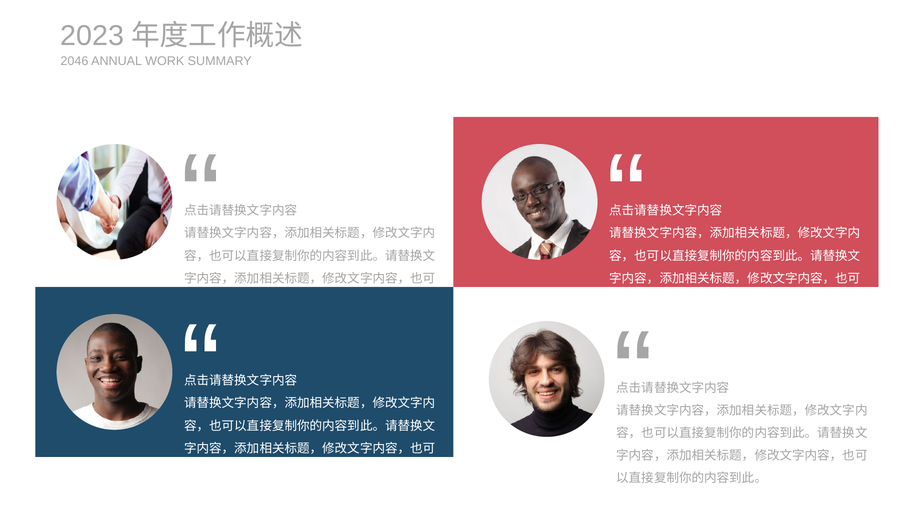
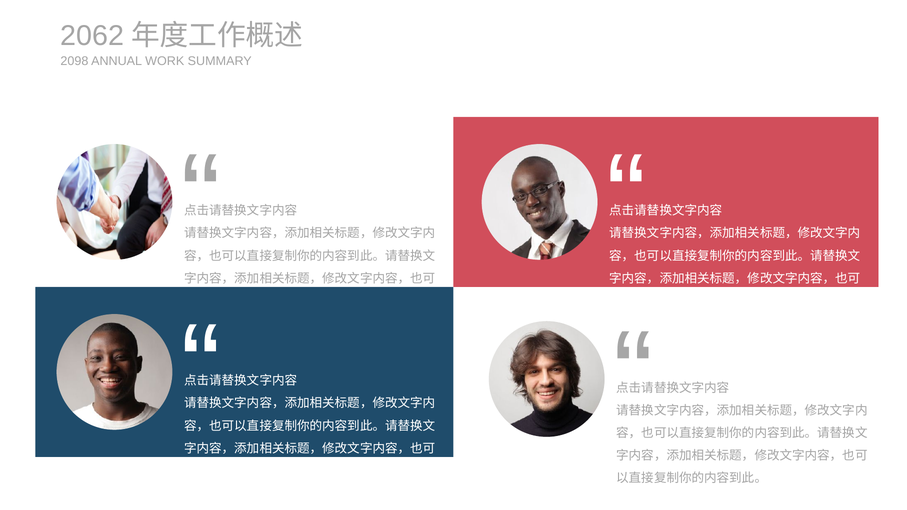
2023: 2023 -> 2062
2046: 2046 -> 2098
